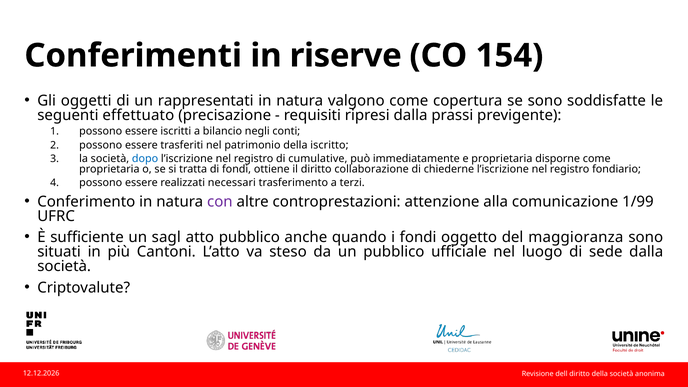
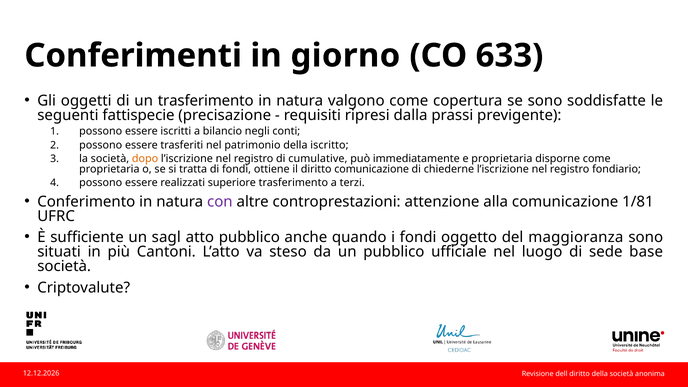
riserve: riserve -> giorno
154: 154 -> 633
un rappresentati: rappresentati -> trasferimento
effettuato: effettuato -> fattispecie
dopo colour: blue -> orange
diritto collaborazione: collaborazione -> comunicazione
necessari: necessari -> superiore
1/99: 1/99 -> 1/81
sede dalla: dalla -> base
